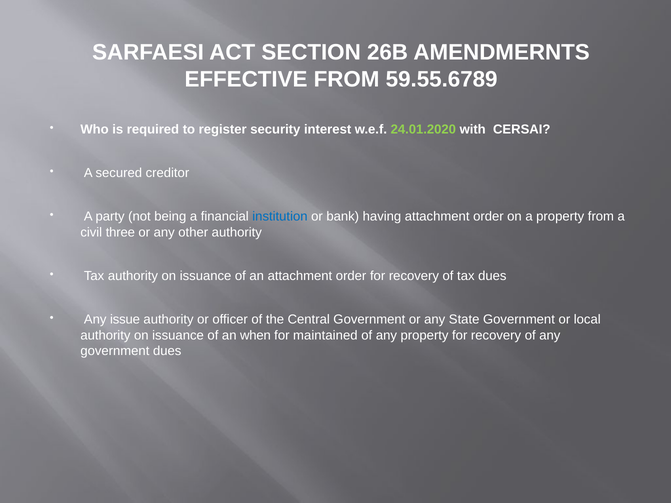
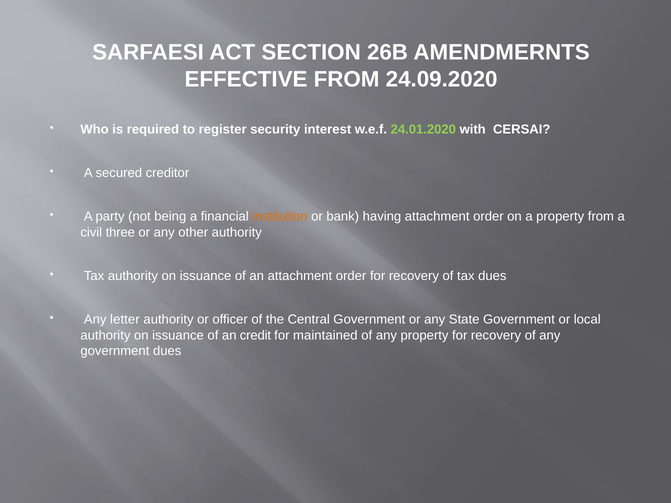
59.55.6789: 59.55.6789 -> 24.09.2020
institution colour: blue -> orange
issue: issue -> letter
when: when -> credit
